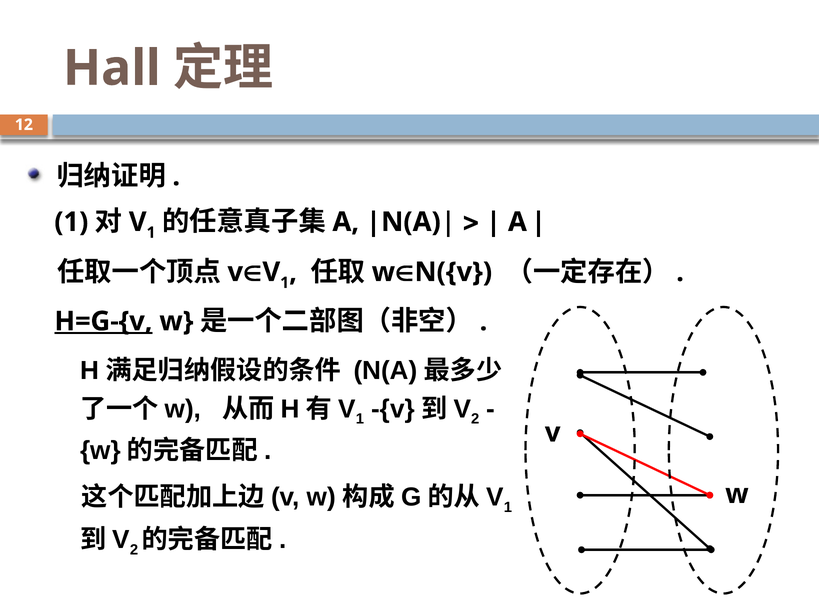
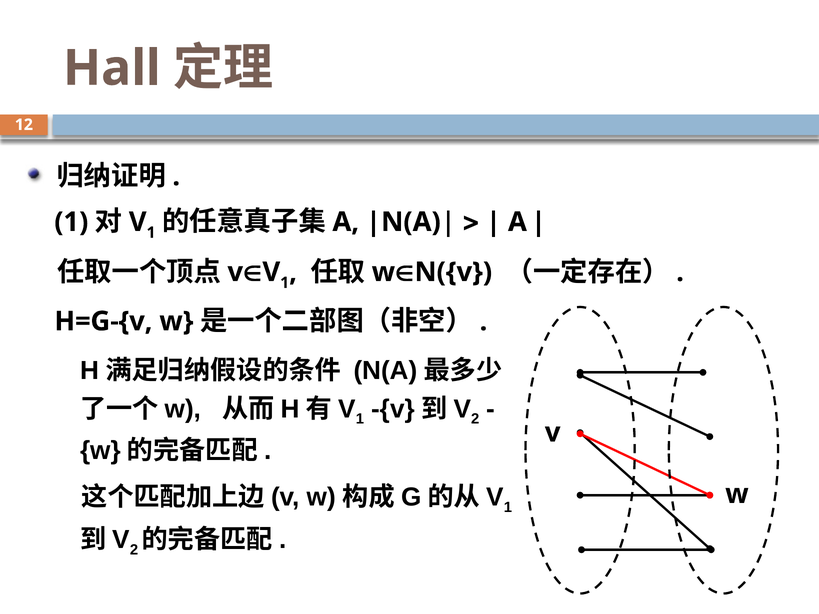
H=G-{v underline: present -> none
